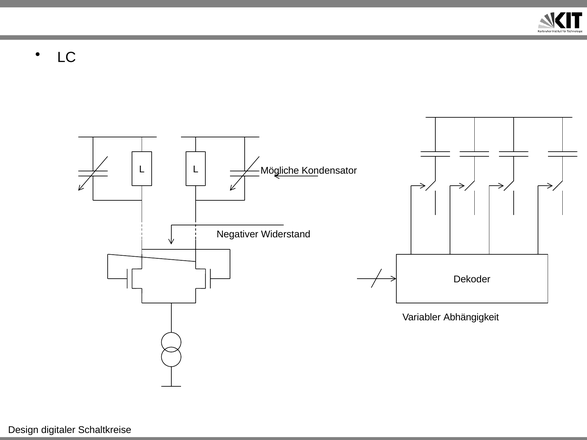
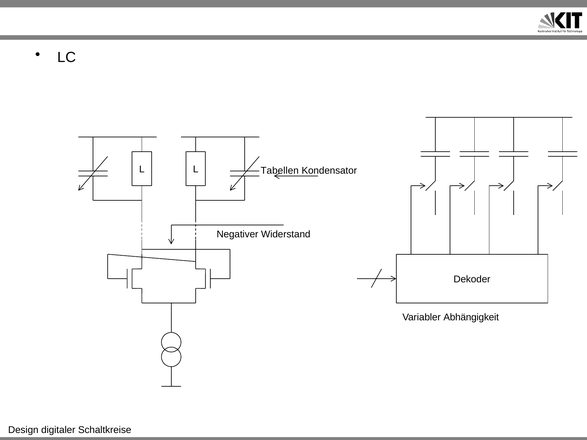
Mögliche: Mögliche -> Tabellen
